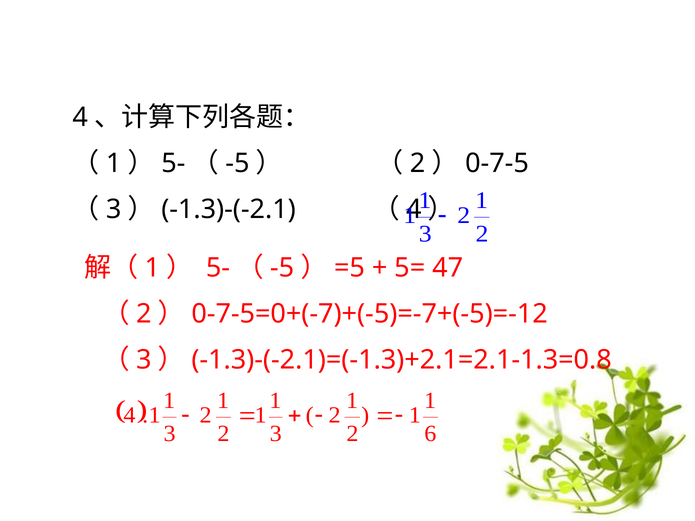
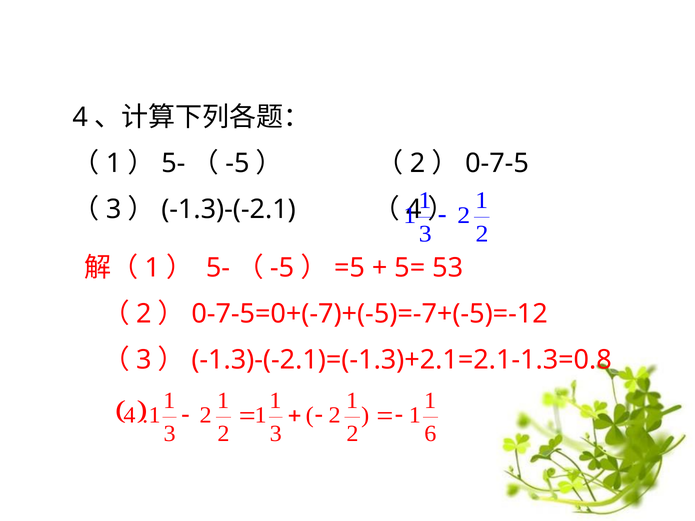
47: 47 -> 53
